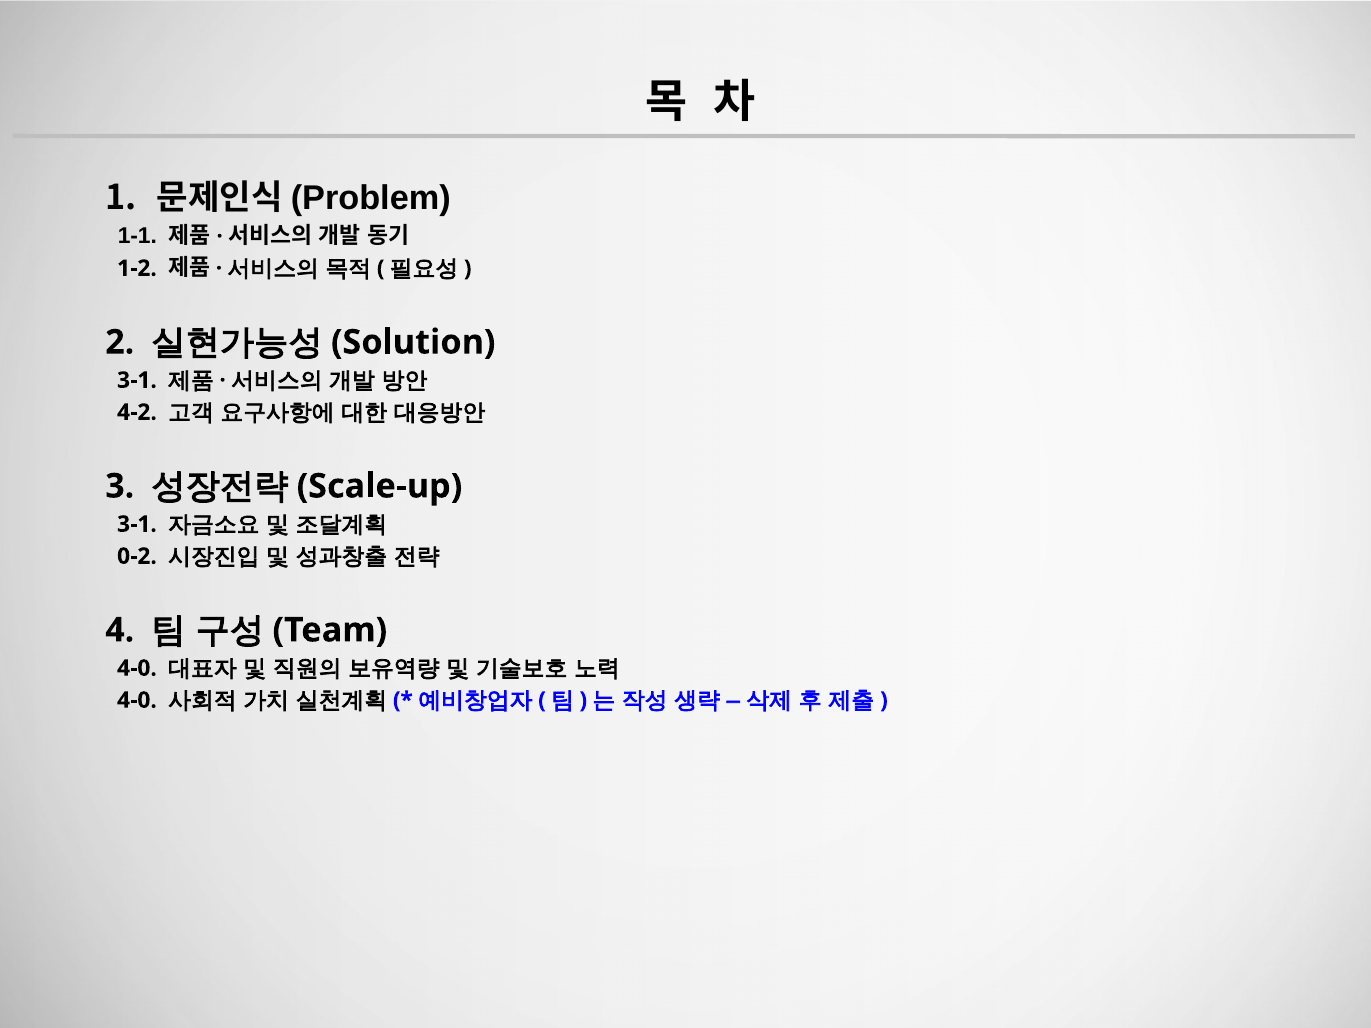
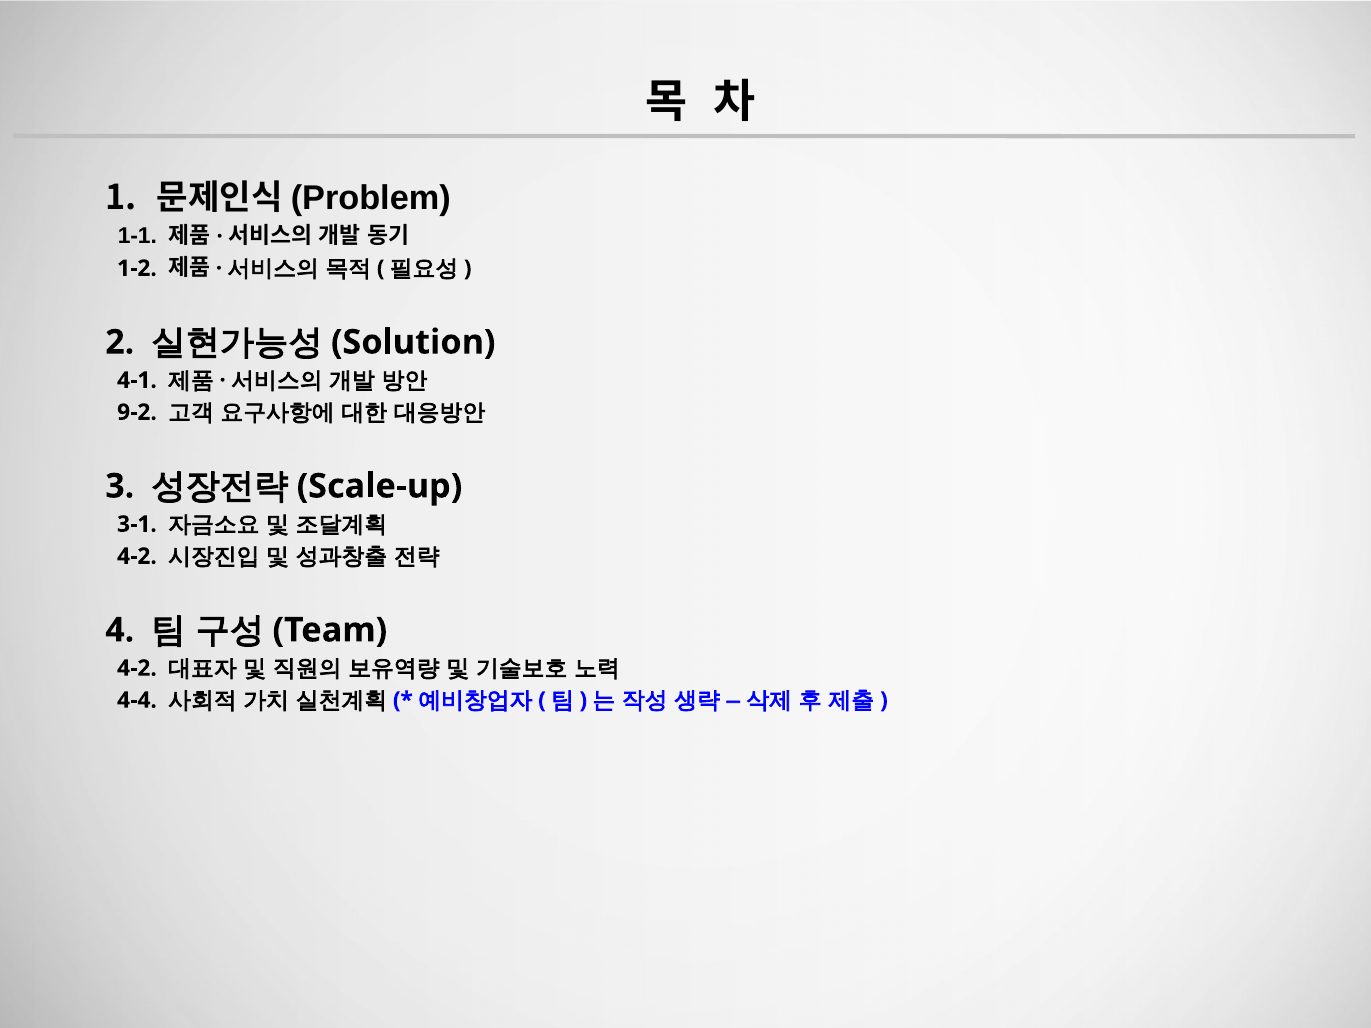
3-1 at (137, 380): 3-1 -> 4-1
4-2: 4-2 -> 9-2
0-2 at (137, 556): 0-2 -> 4-2
4-0 at (137, 668): 4-0 -> 4-2
4-0 at (137, 700): 4-0 -> 4-4
